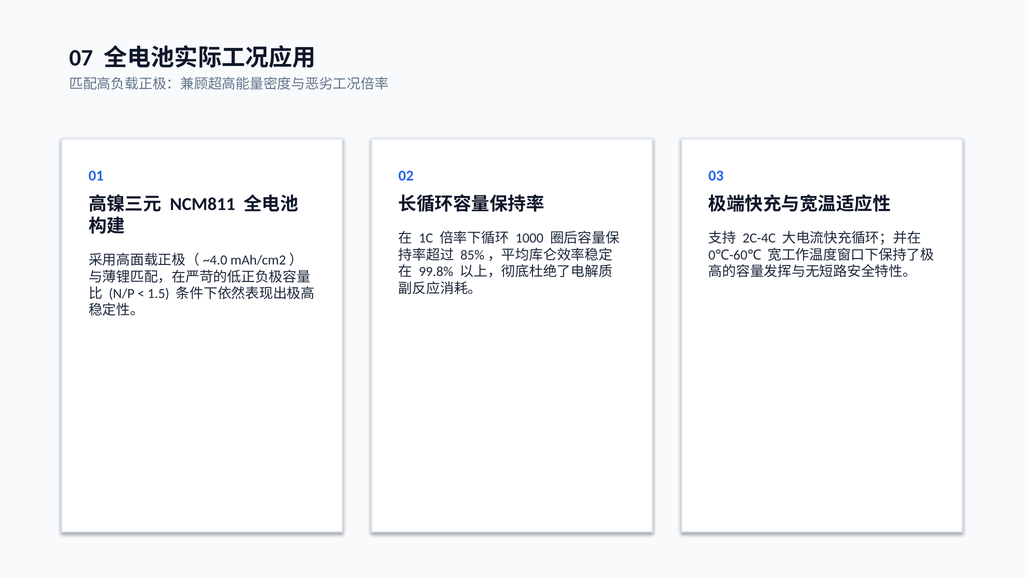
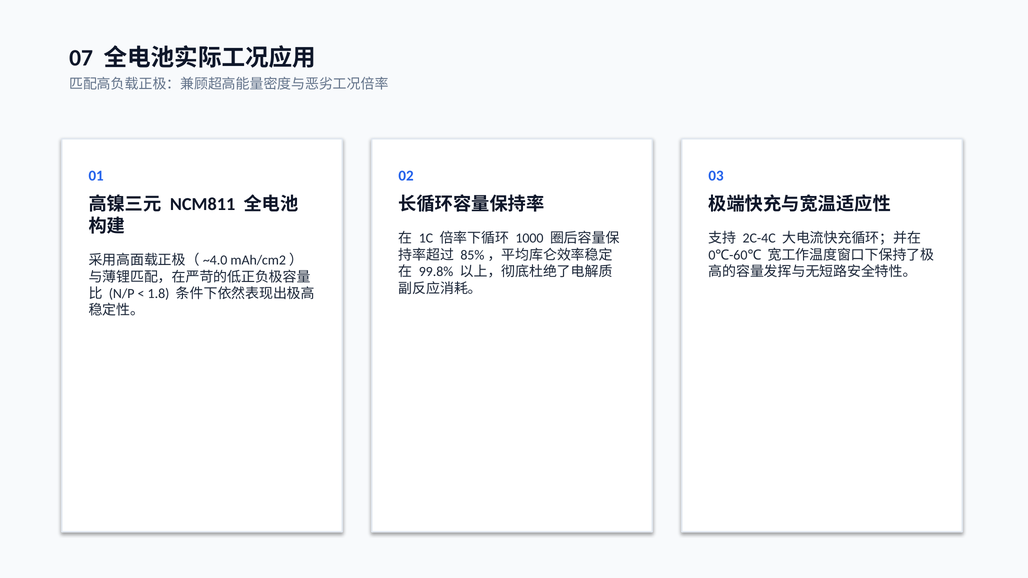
1.5: 1.5 -> 1.8
